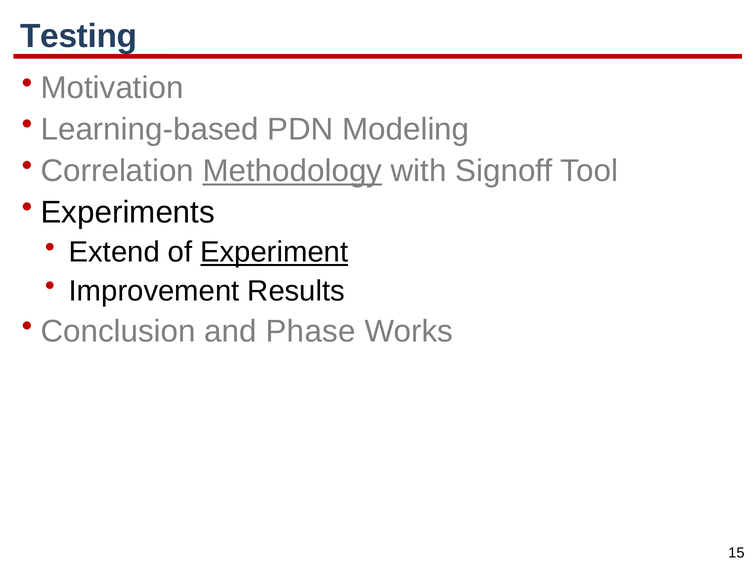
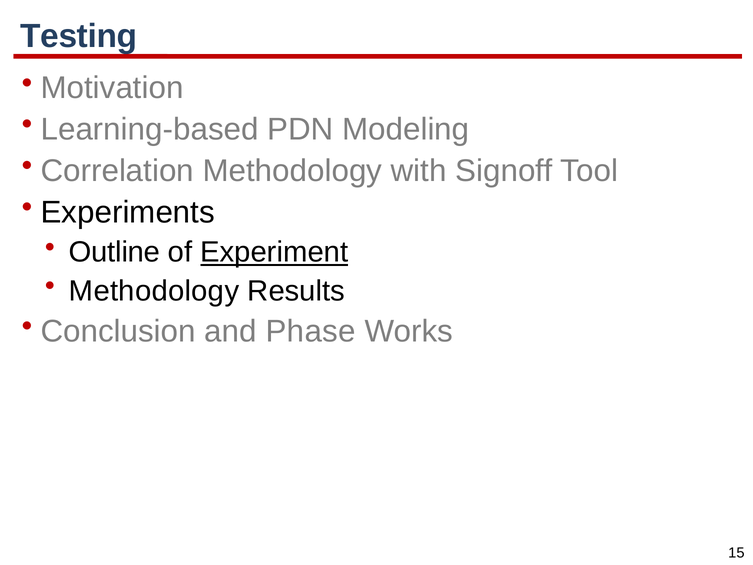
Methodology at (292, 171) underline: present -> none
Extend: Extend -> Outline
Improvement at (154, 291): Improvement -> Methodology
